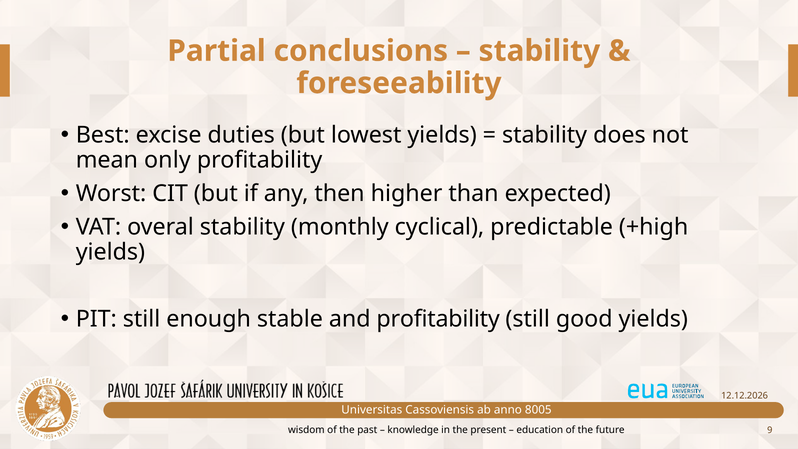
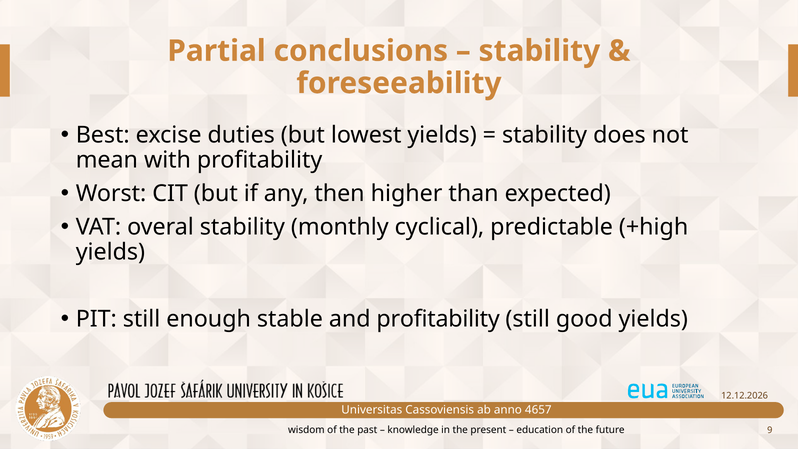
only: only -> with
8005: 8005 -> 4657
